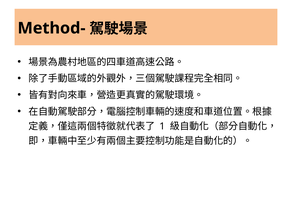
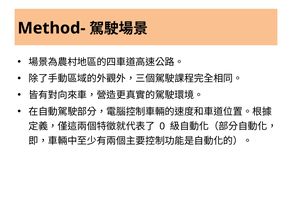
1: 1 -> 0
